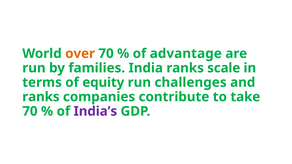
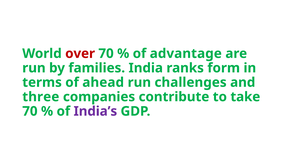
over colour: orange -> red
scale: scale -> form
equity: equity -> ahead
ranks at (41, 97): ranks -> three
